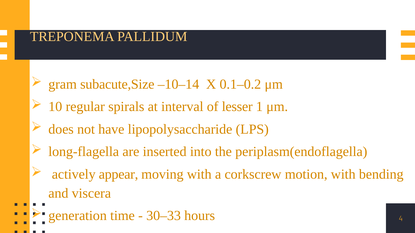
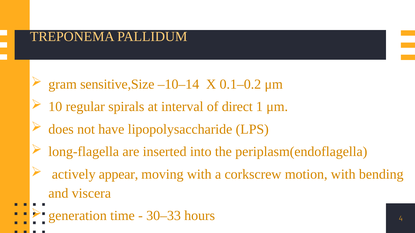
subacute,Size: subacute,Size -> sensitive,Size
lesser: lesser -> direct
